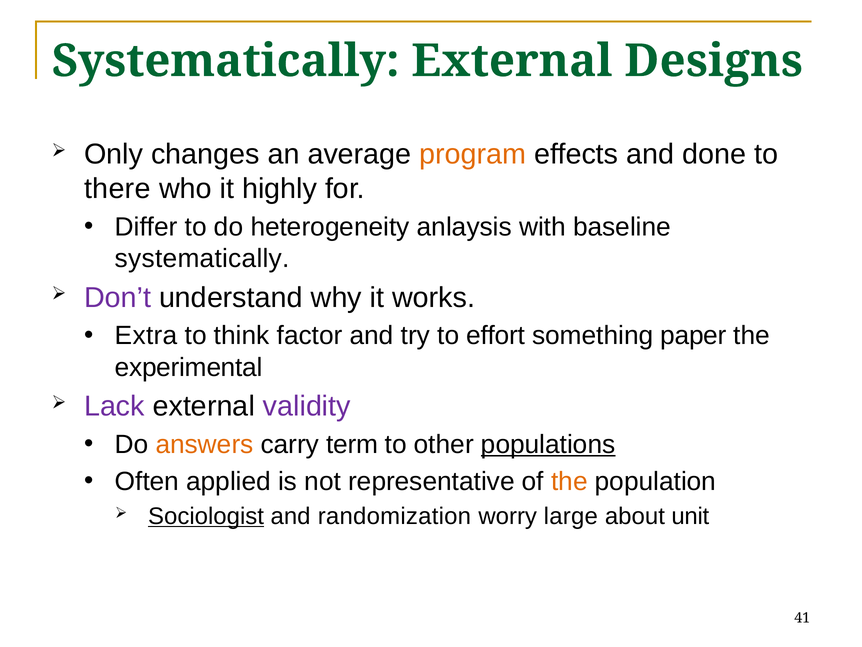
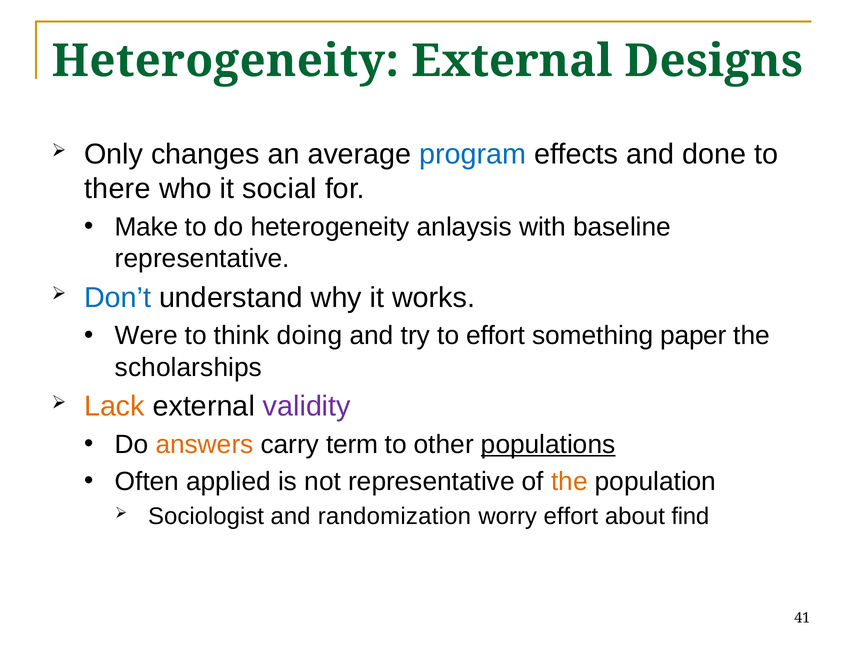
Systematically at (226, 61): Systematically -> Heterogeneity
program colour: orange -> blue
highly: highly -> social
Differ: Differ -> Make
systematically at (202, 258): systematically -> representative
Don’t colour: purple -> blue
Extra: Extra -> Were
factor: factor -> doing
experimental: experimental -> scholarships
Lack colour: purple -> orange
Sociologist underline: present -> none
worry large: large -> effort
unit: unit -> find
